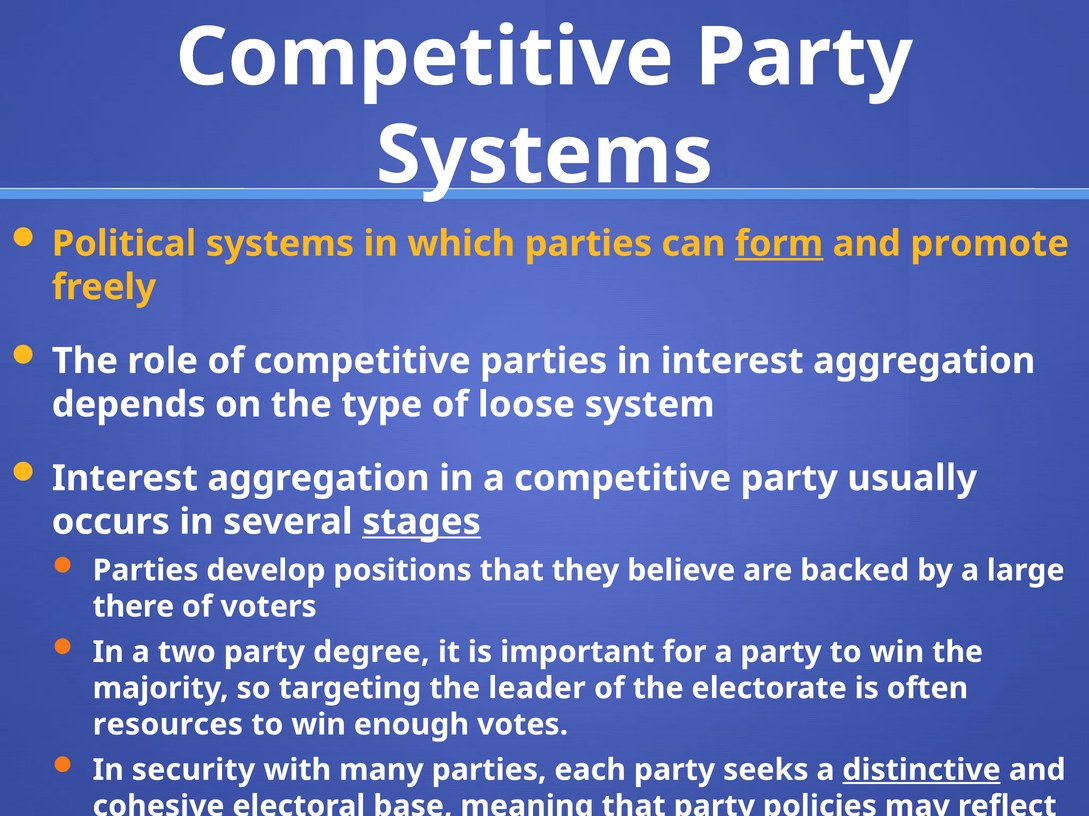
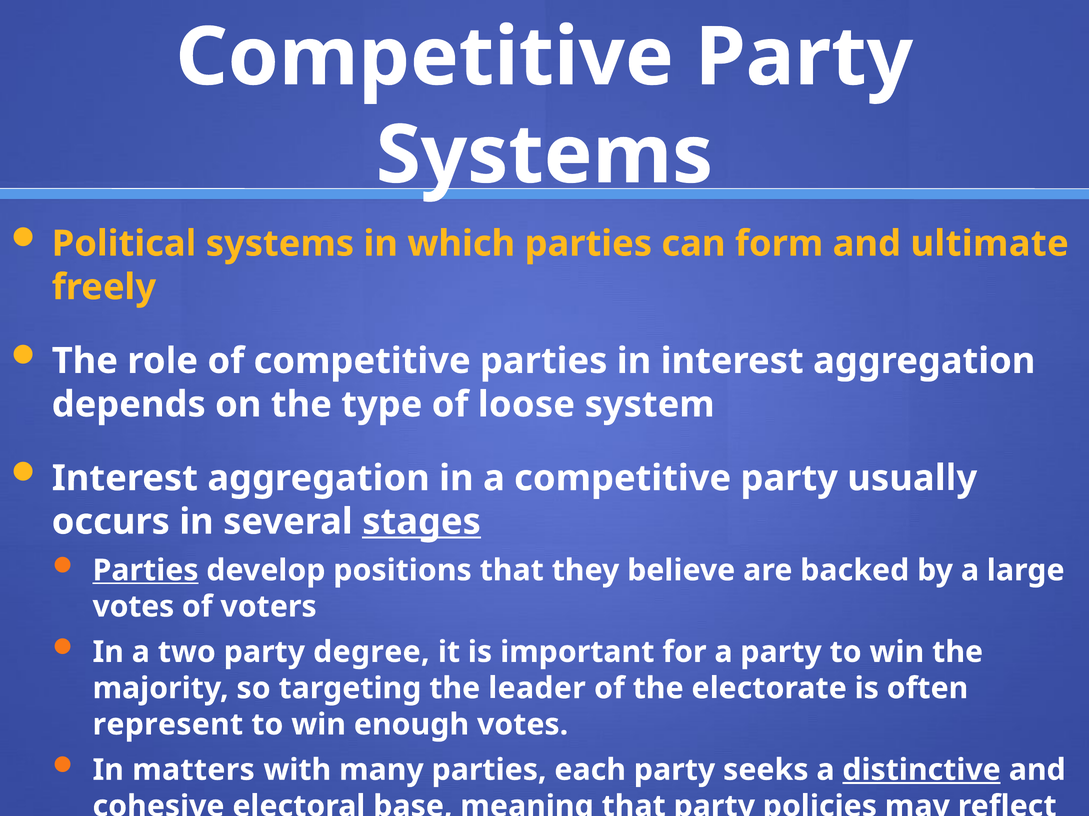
form underline: present -> none
promote: promote -> ultimate
Parties at (146, 571) underline: none -> present
there at (133, 607): there -> votes
resources: resources -> represent
security: security -> matters
